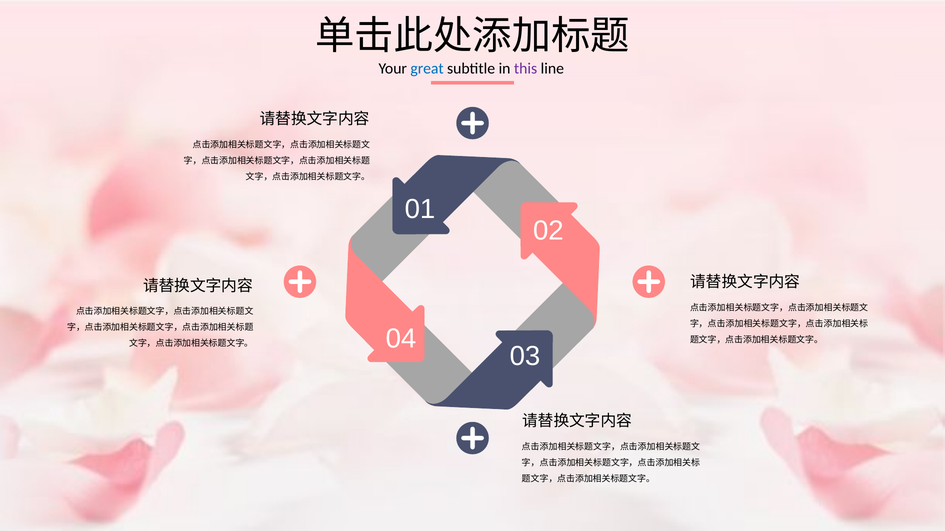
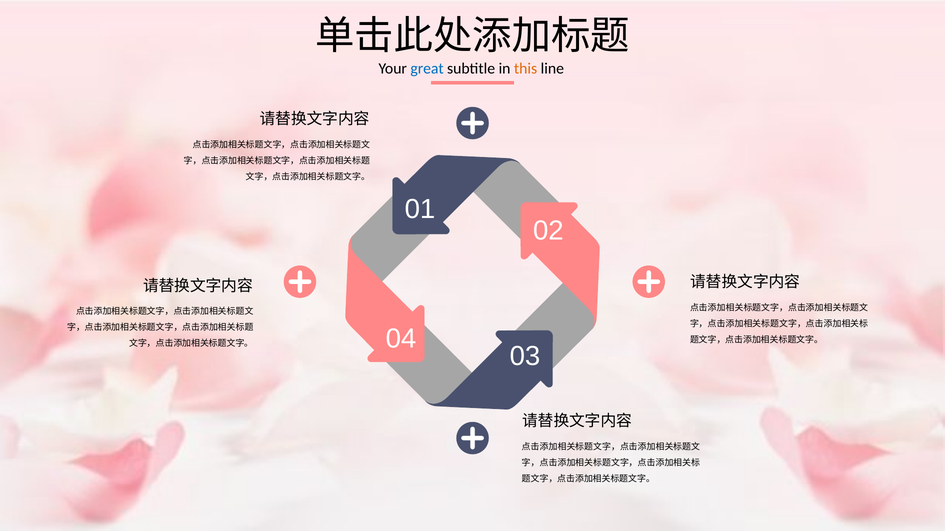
this colour: purple -> orange
